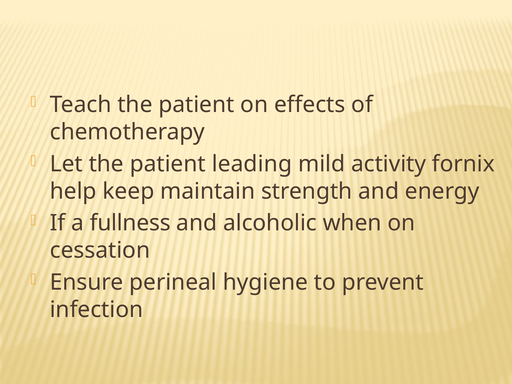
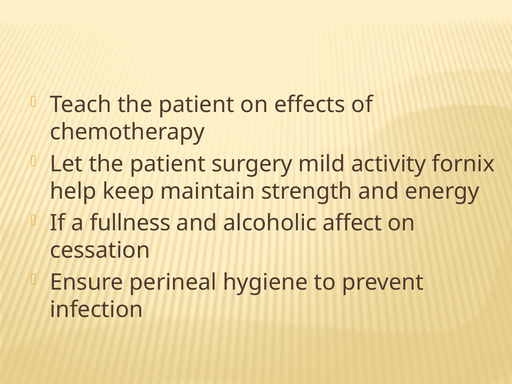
leading: leading -> surgery
when: when -> affect
